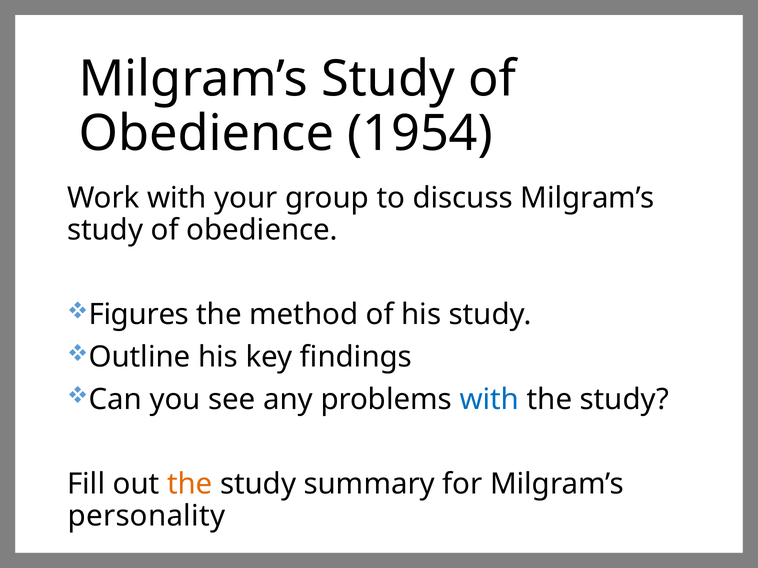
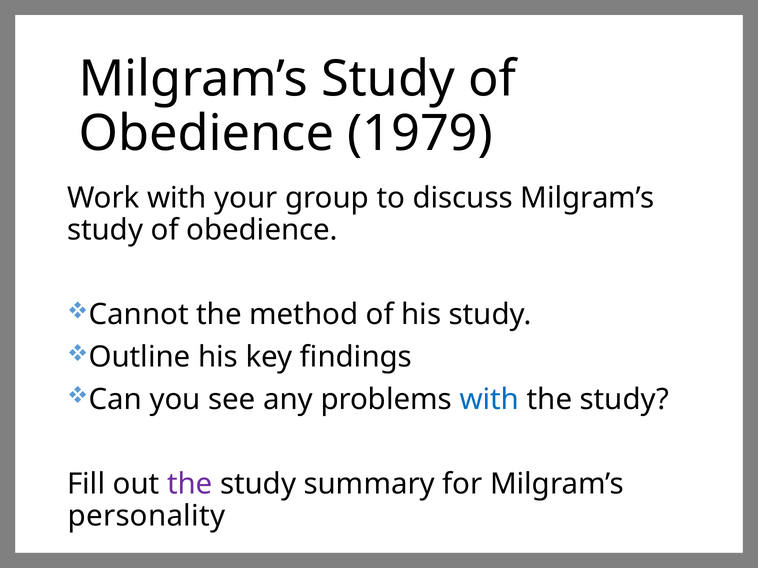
1954: 1954 -> 1979
Figures: Figures -> Cannot
the at (190, 484) colour: orange -> purple
